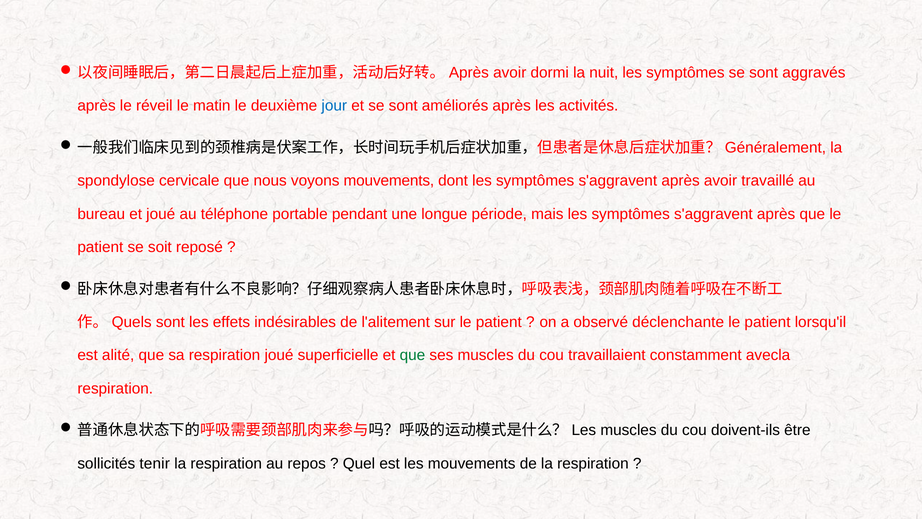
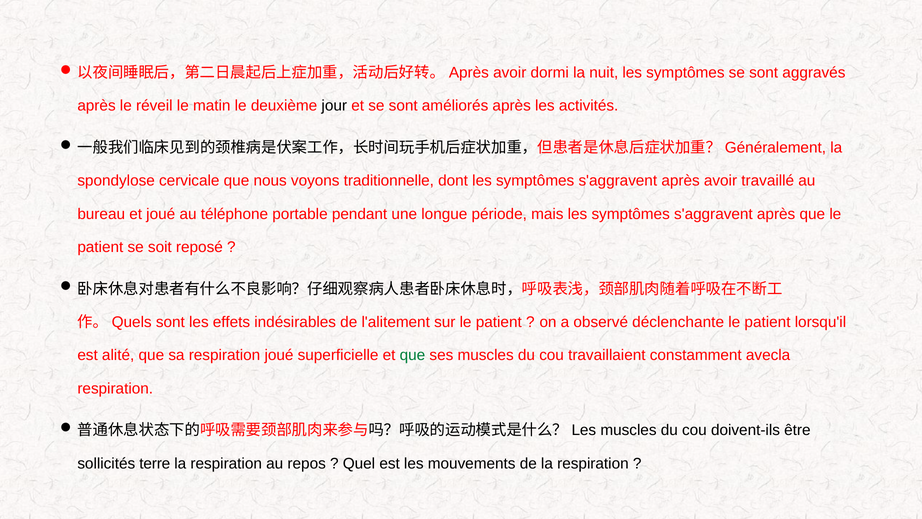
jour colour: blue -> black
voyons mouvements: mouvements -> traditionnelle
tenir: tenir -> terre
